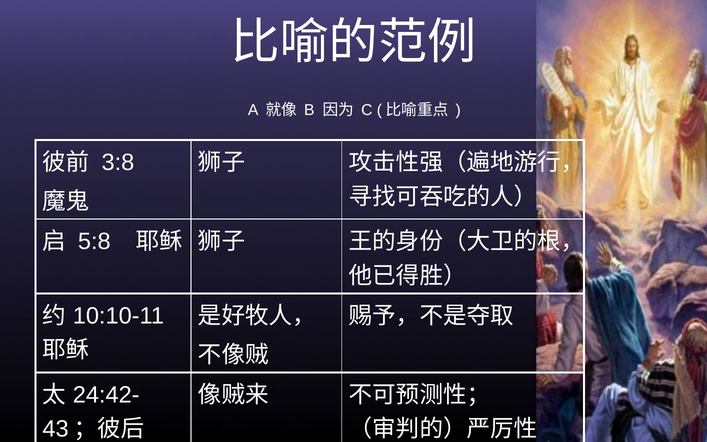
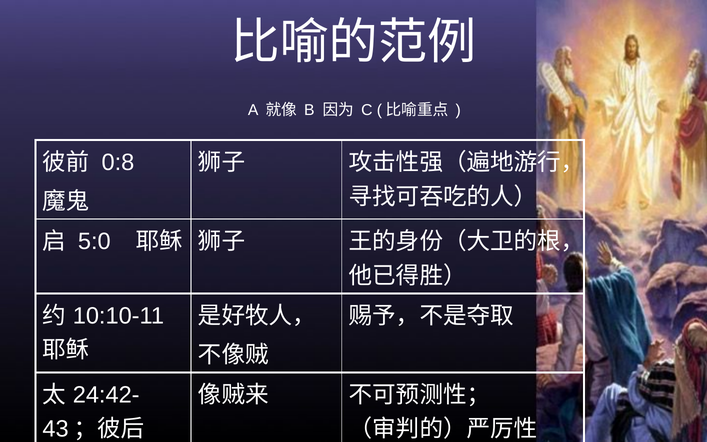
3:8: 3:8 -> 0:8
5:8: 5:8 -> 5:0
